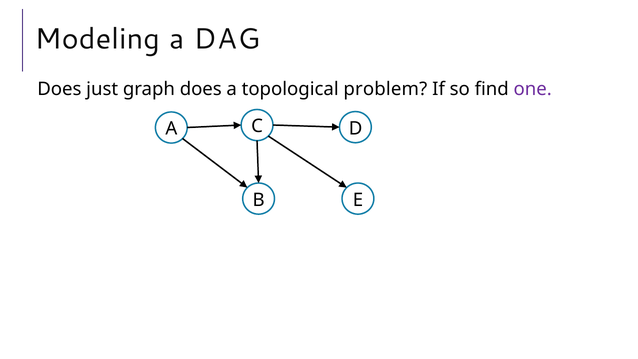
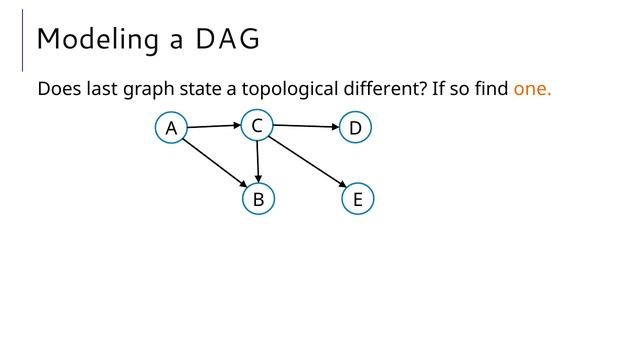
just: just -> last
graph does: does -> state
problem: problem -> different
one colour: purple -> orange
